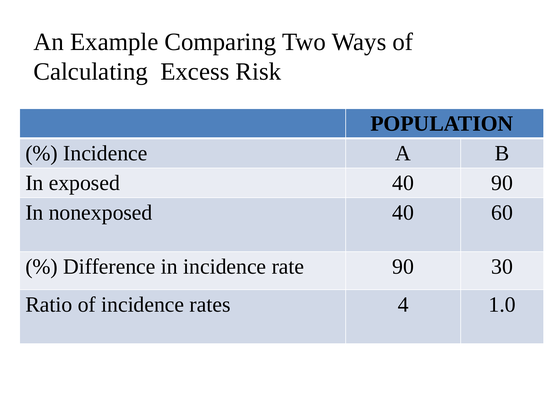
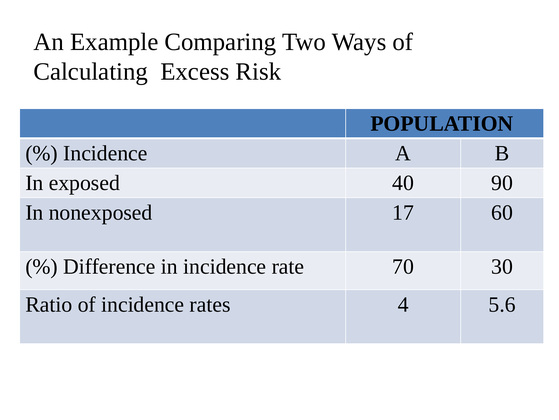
nonexposed 40: 40 -> 17
90 at (403, 266): 90 -> 70
1.0: 1.0 -> 5.6
